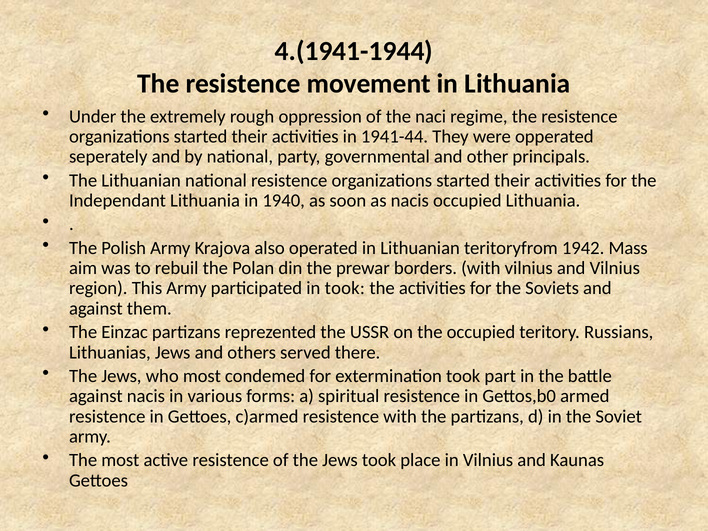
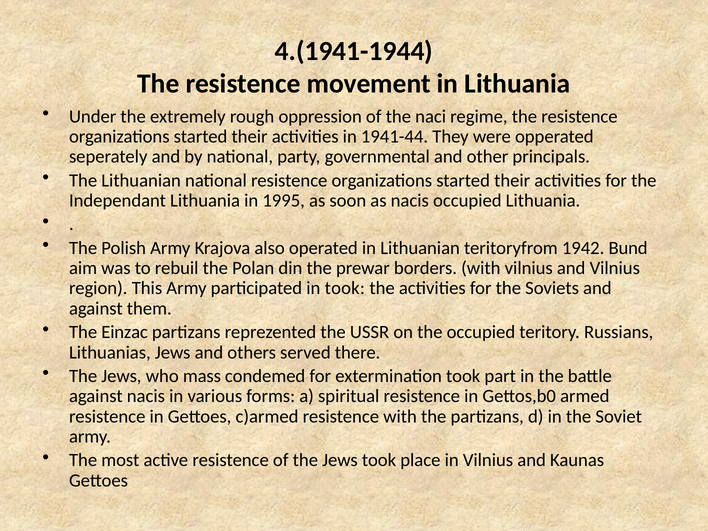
1940: 1940 -> 1995
Mass: Mass -> Bund
who most: most -> mass
